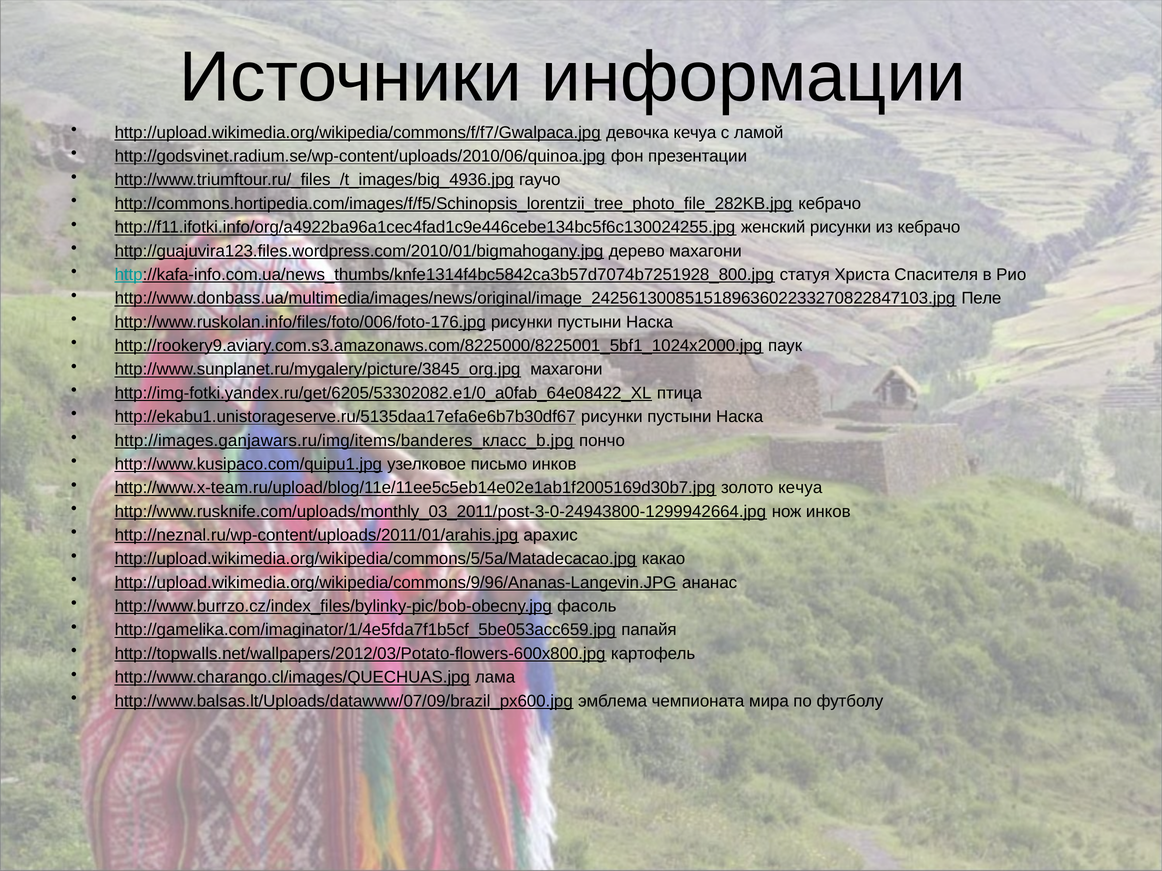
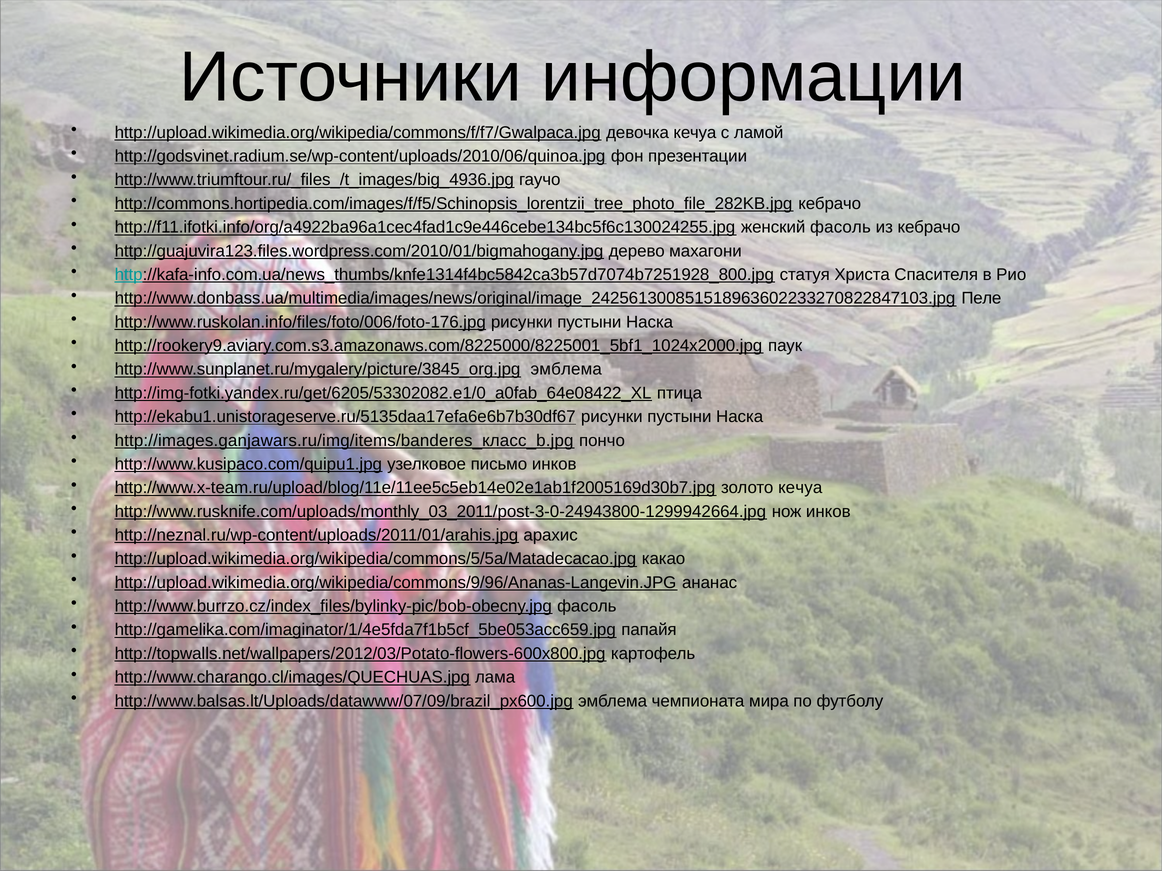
женский рисунки: рисунки -> фасоль
http://www.sunplanet.ru/mygalery/picture/3845_org.jpg махагони: махагони -> эмблема
